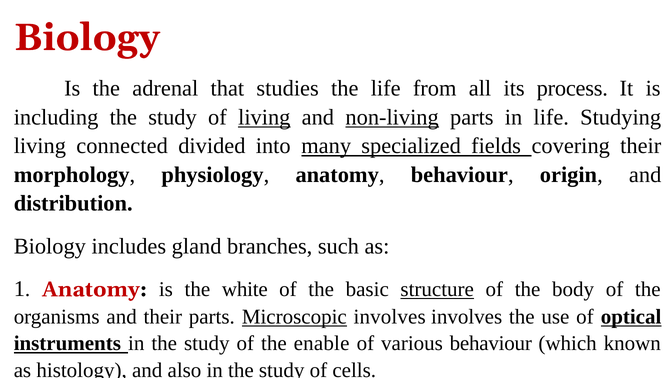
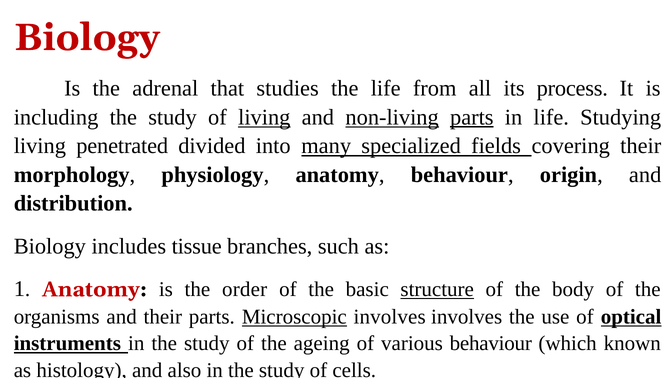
parts at (472, 117) underline: none -> present
connected: connected -> penetrated
gland: gland -> tissue
white: white -> order
enable: enable -> ageing
